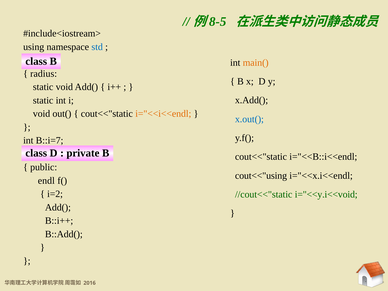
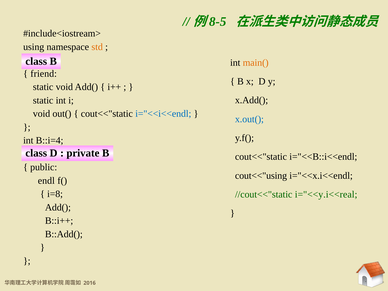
std colour: blue -> orange
radius: radius -> friend
i="<<i<<endl colour: orange -> blue
B::i=7: B::i=7 -> B::i=4
i=2: i=2 -> i=8
i="<<y.i<<void: i="<<y.i<<void -> i="<<y.i<<real
